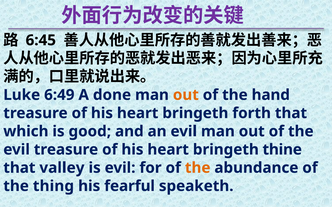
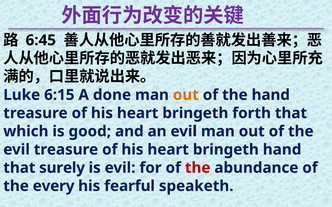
6:49: 6:49 -> 6:15
bringeth thine: thine -> hand
valley: valley -> surely
the at (198, 168) colour: orange -> red
thing: thing -> every
